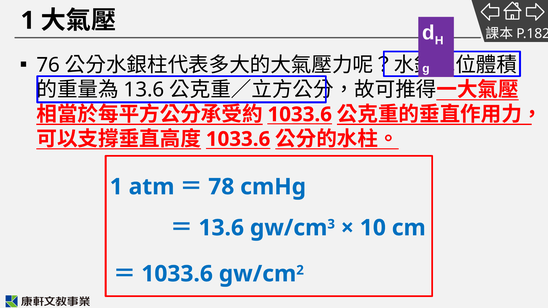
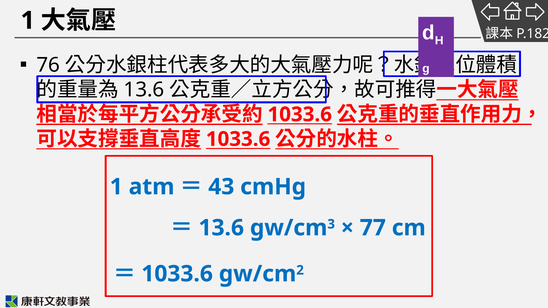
78: 78 -> 43
10: 10 -> 77
